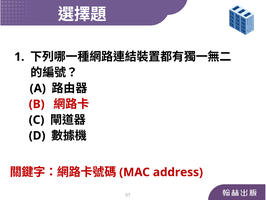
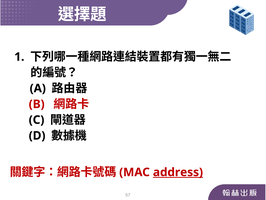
address underline: none -> present
